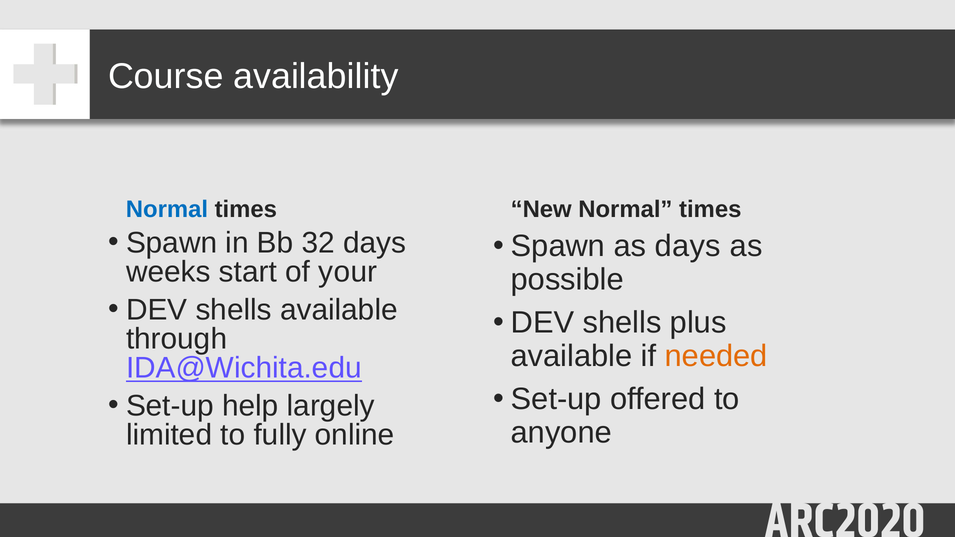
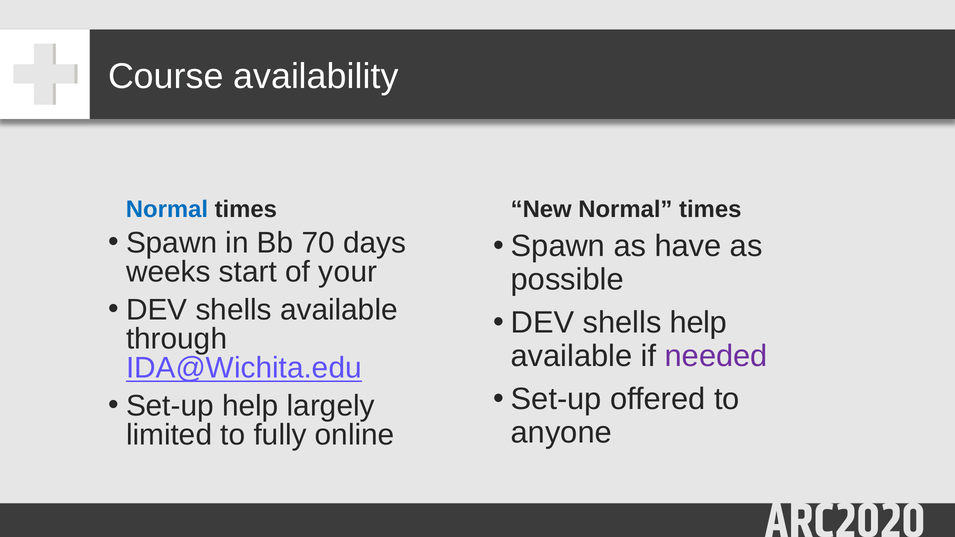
32: 32 -> 70
as days: days -> have
shells plus: plus -> help
needed colour: orange -> purple
